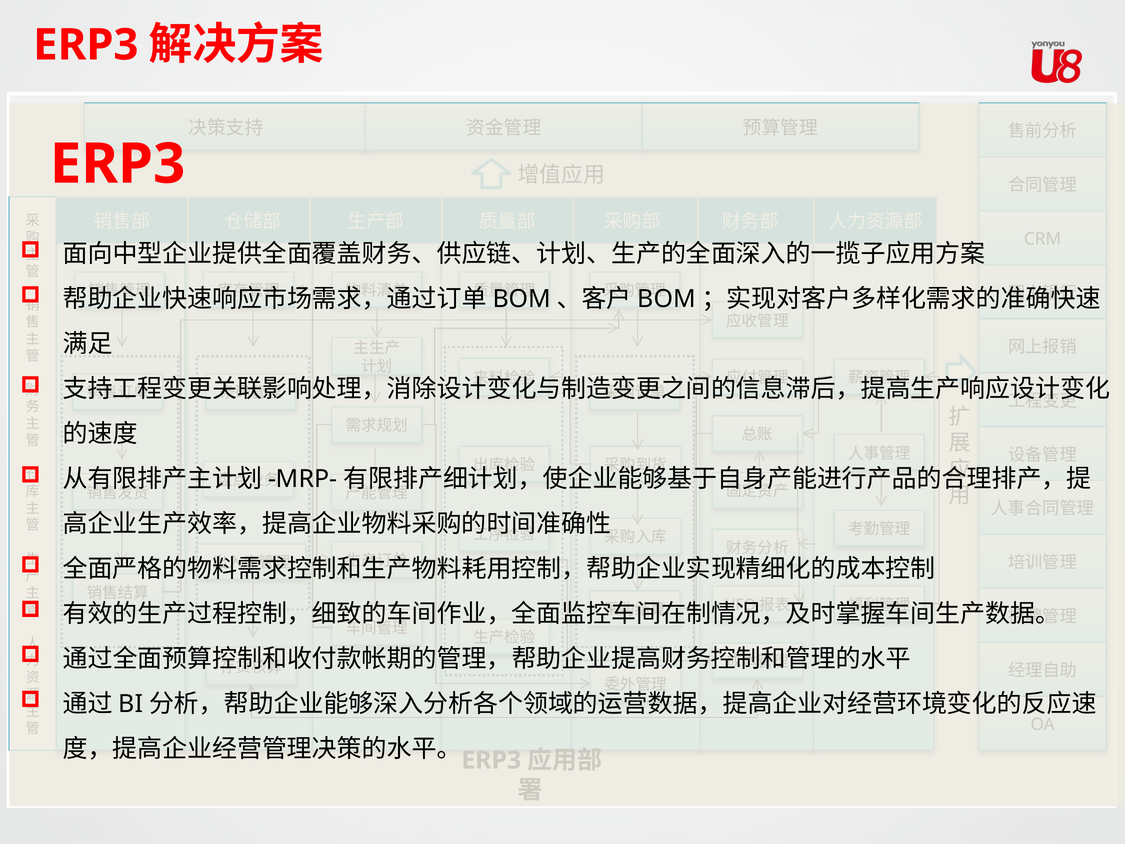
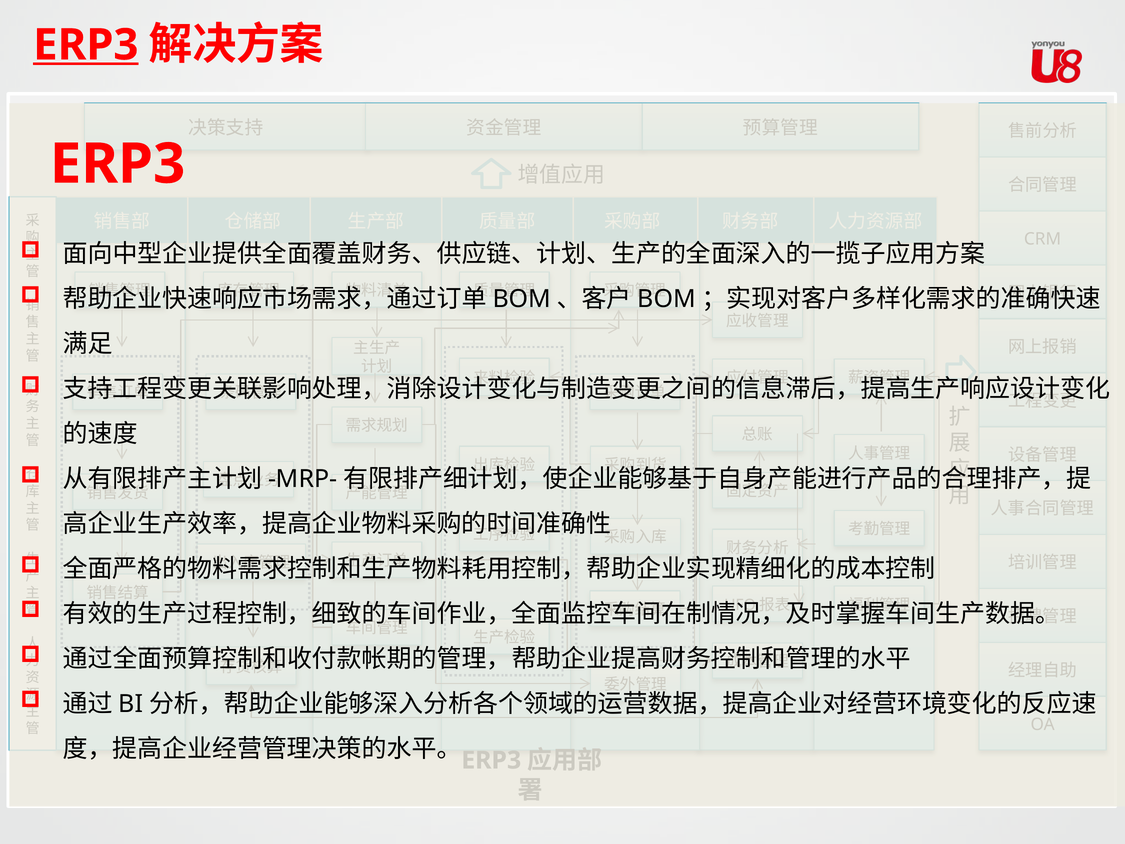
ERP3 at (86, 45) underline: none -> present
